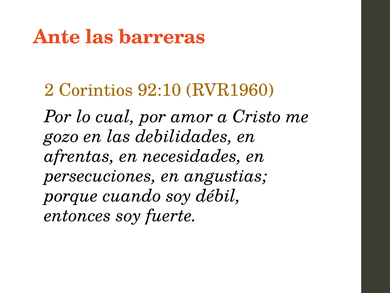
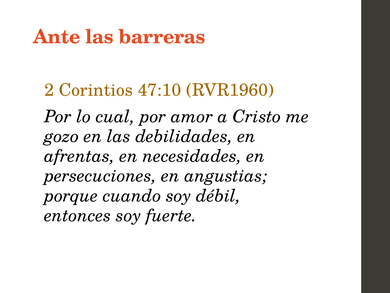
92:10: 92:10 -> 47:10
